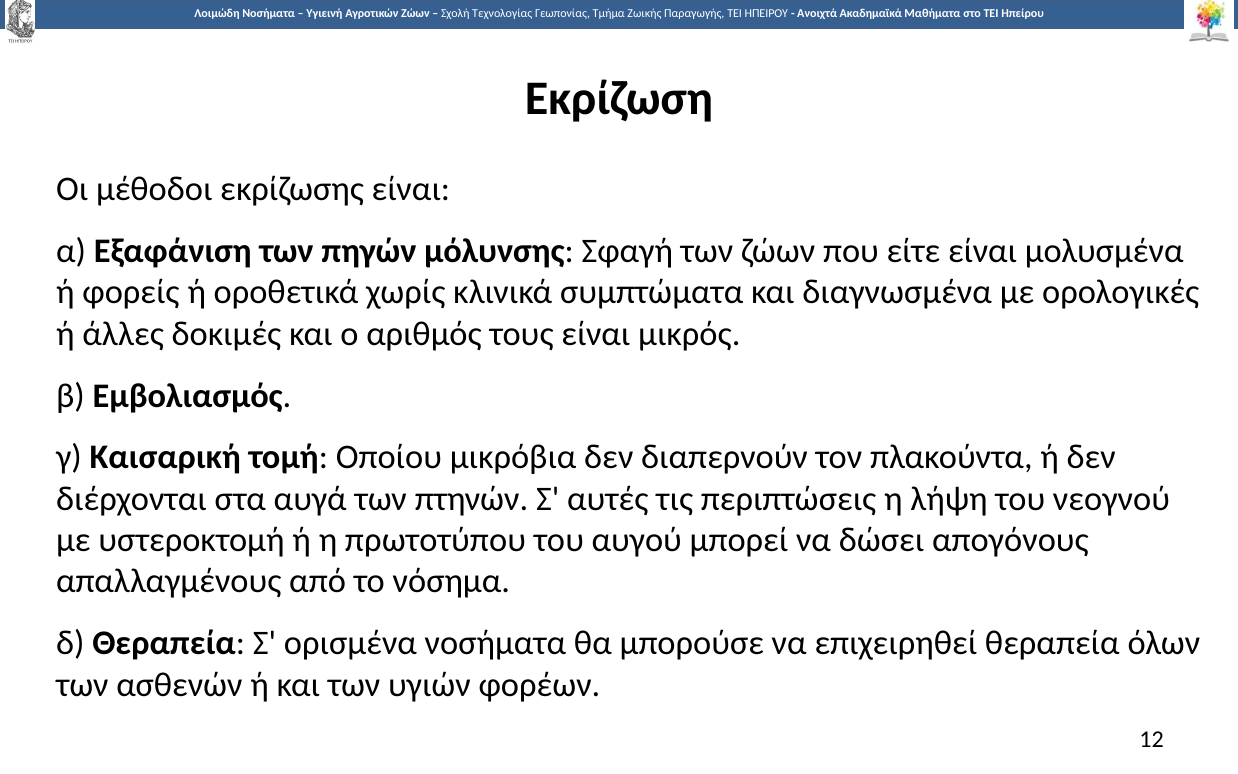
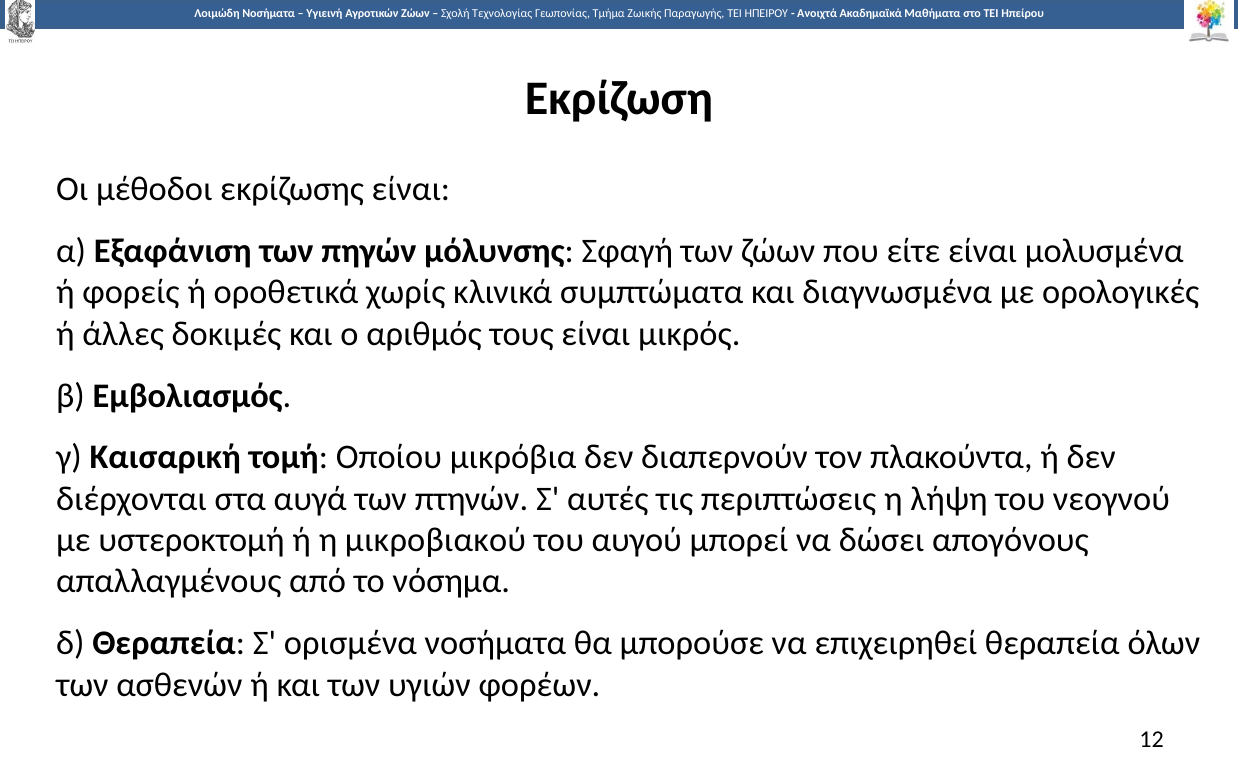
πρωτοτύπου: πρωτοτύπου -> μικροβιακού
